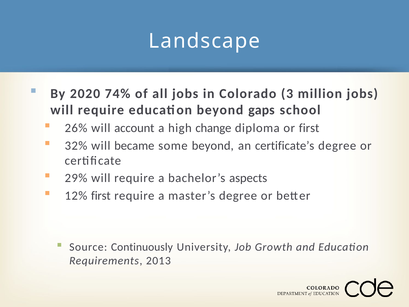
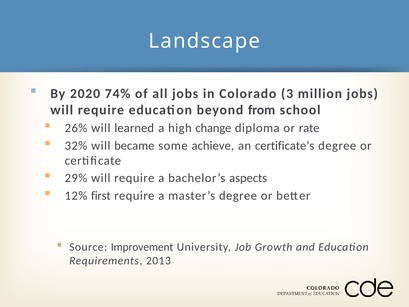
gaps: gaps -> from
account: account -> learned
or first: first -> rate
some beyond: beyond -> achieve
Continuously: Continuously -> Improvement
